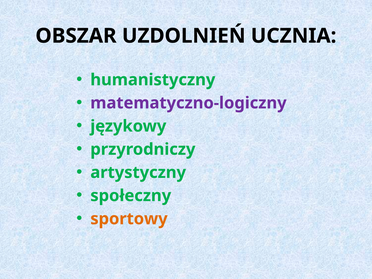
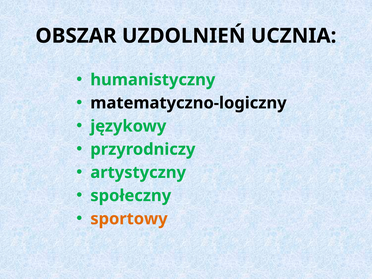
matematyczno-logiczny colour: purple -> black
